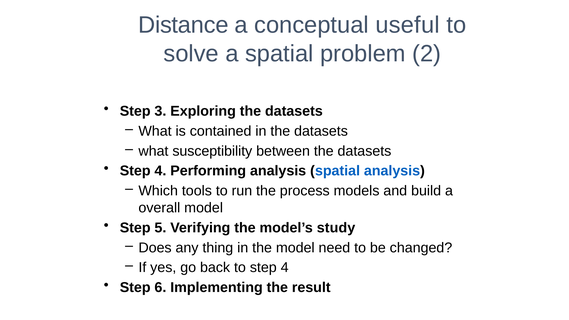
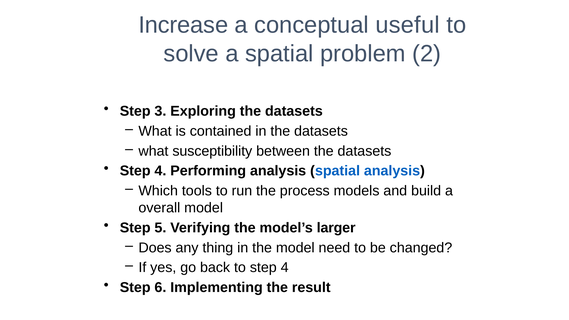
Distance: Distance -> Increase
study: study -> larger
